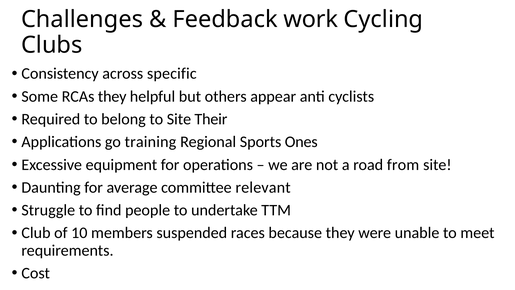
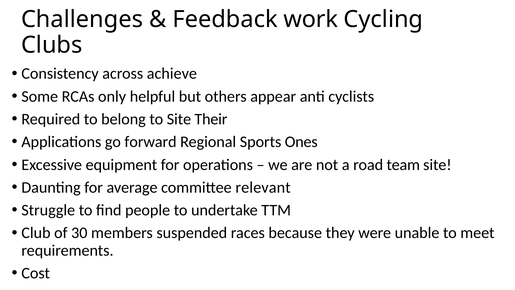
specific: specific -> achieve
RCAs they: they -> only
training: training -> forward
from: from -> team
10: 10 -> 30
